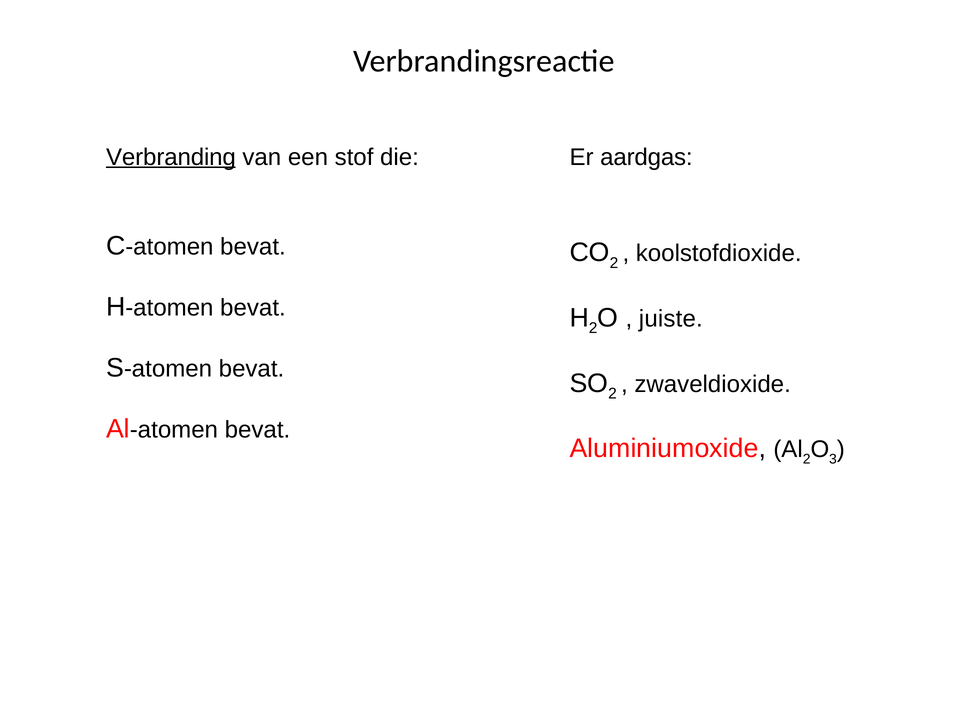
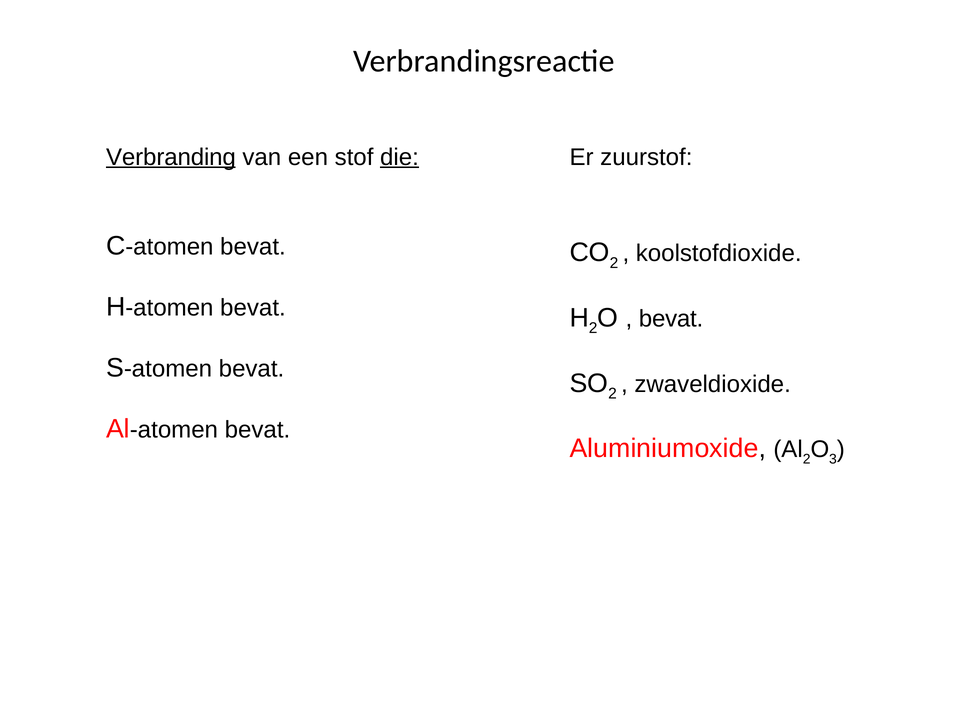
die underline: none -> present
aardgas: aardgas -> zuurstof
juiste at (671, 319): juiste -> bevat
